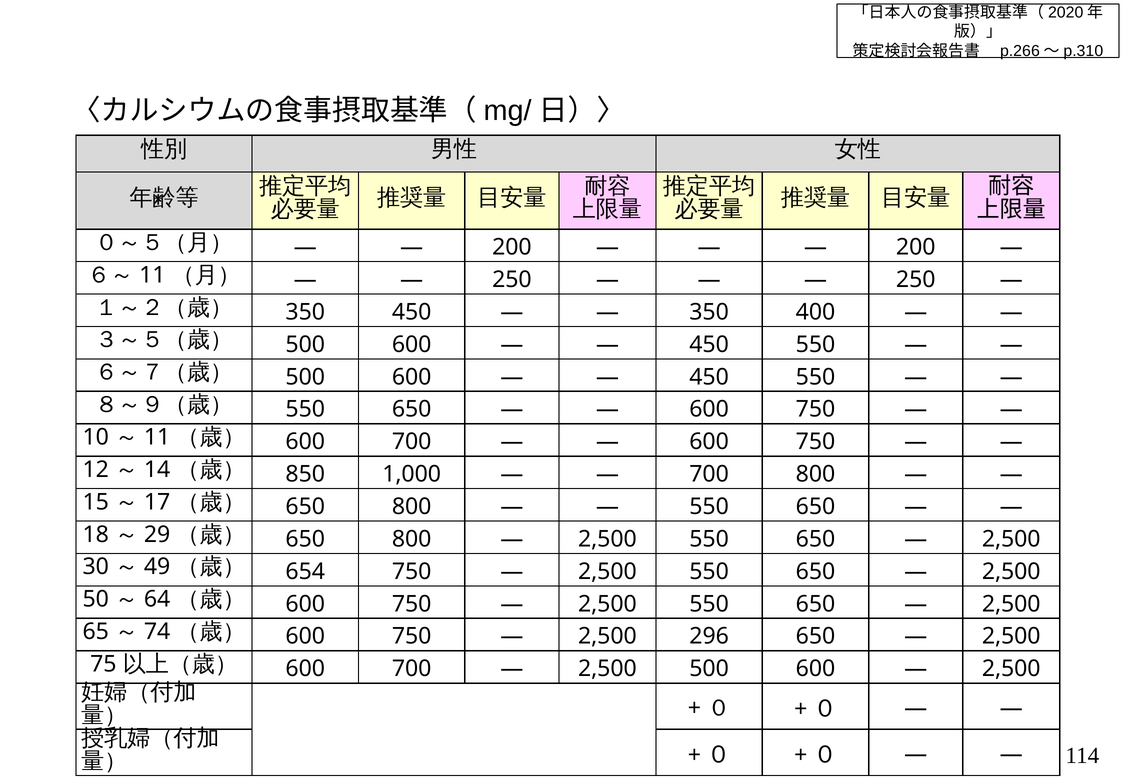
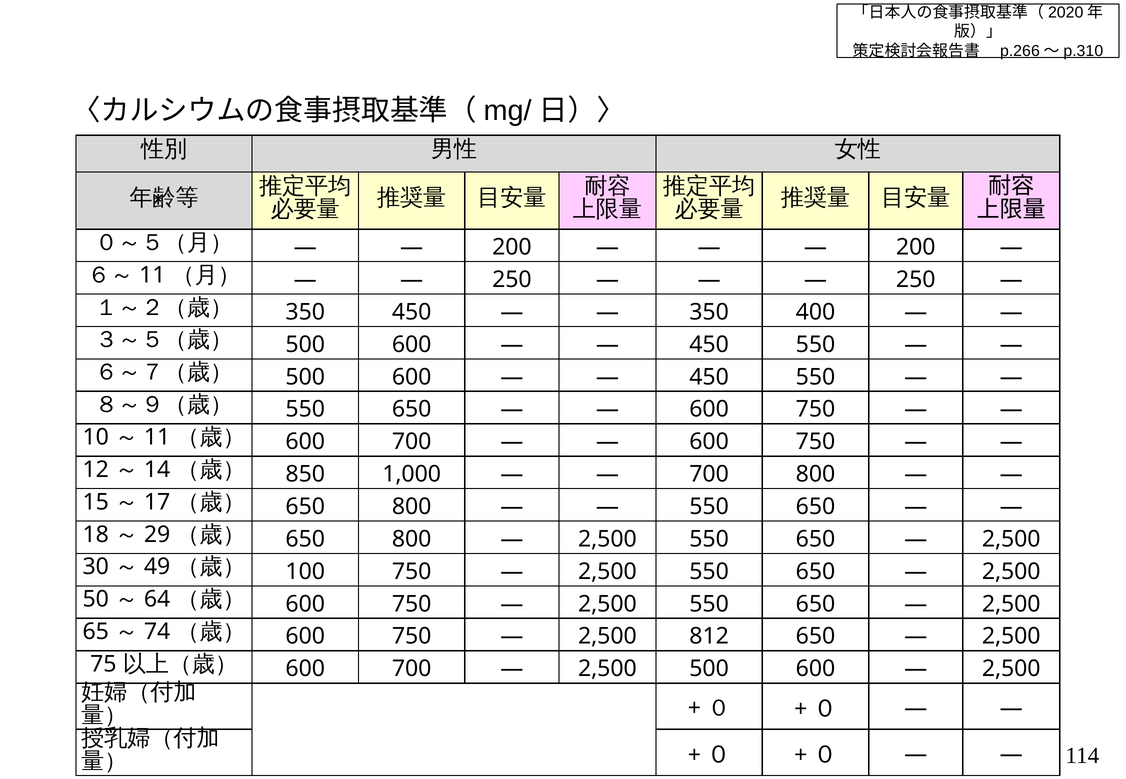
654: 654 -> 100
296: 296 -> 812
